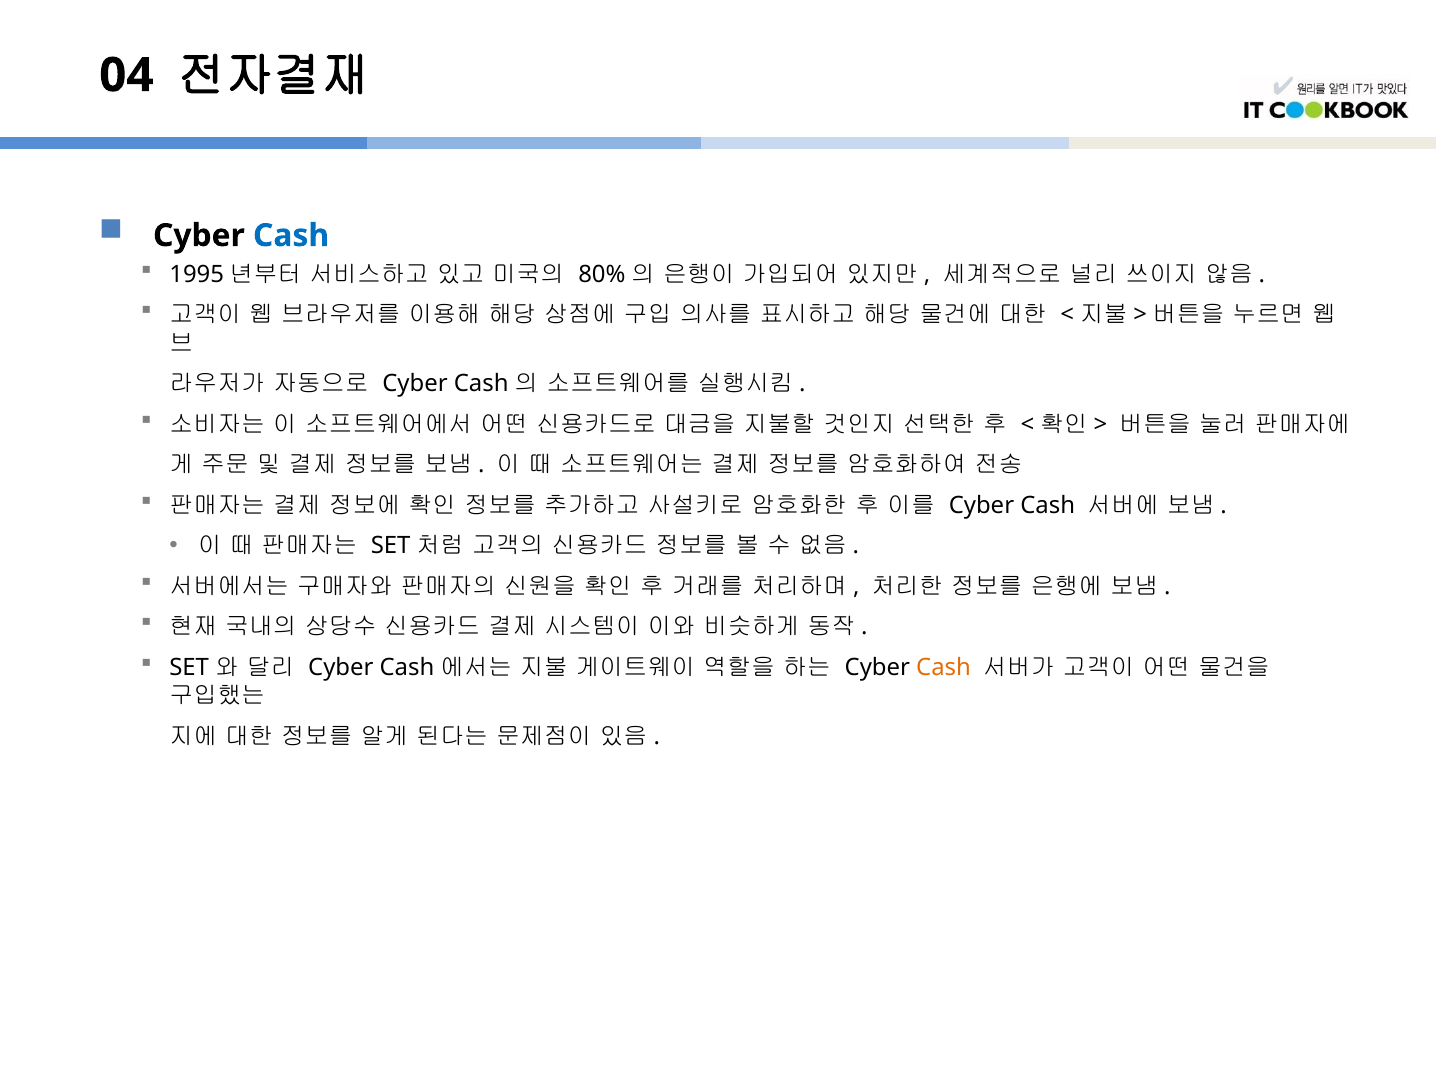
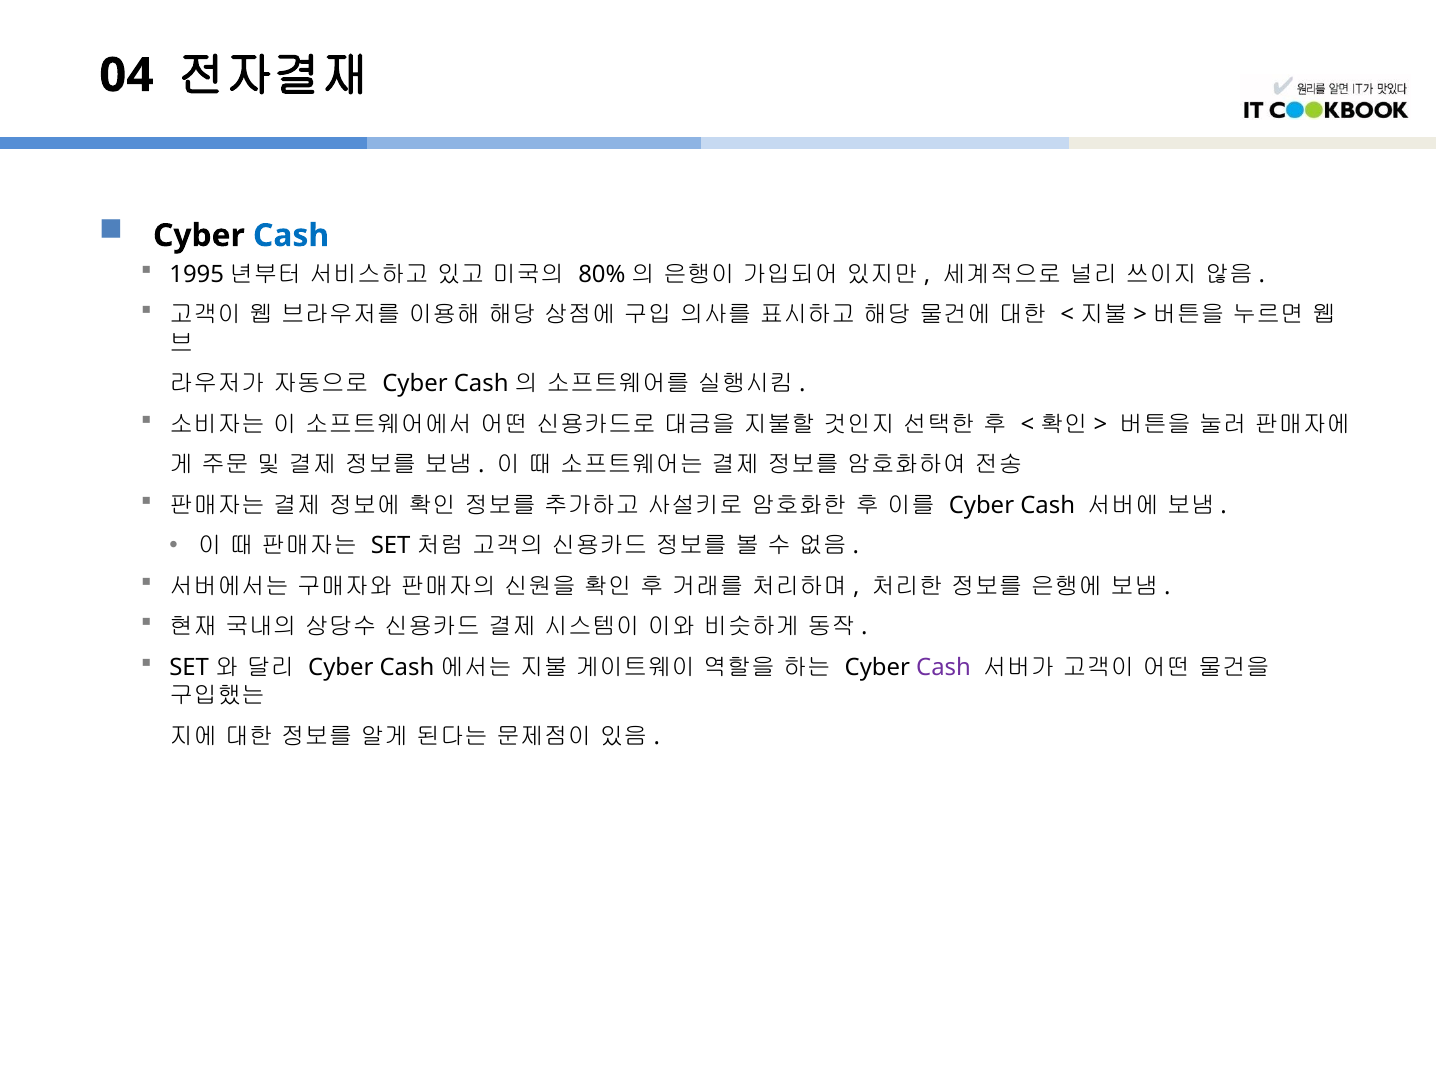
Cash at (944, 667) colour: orange -> purple
